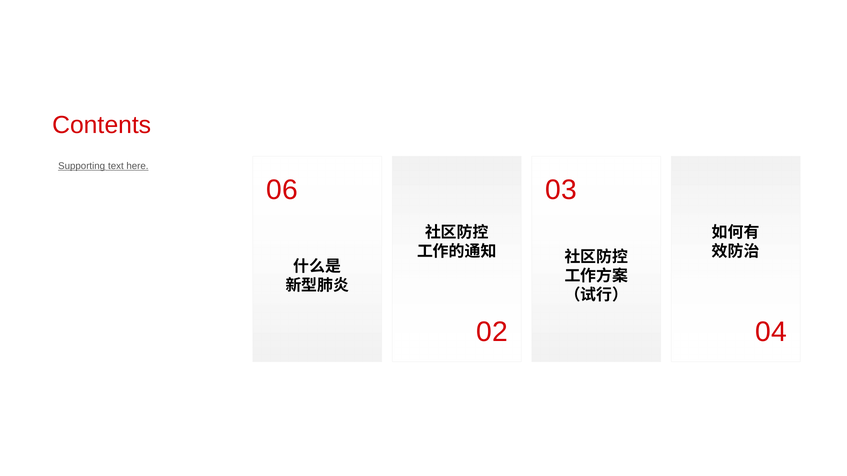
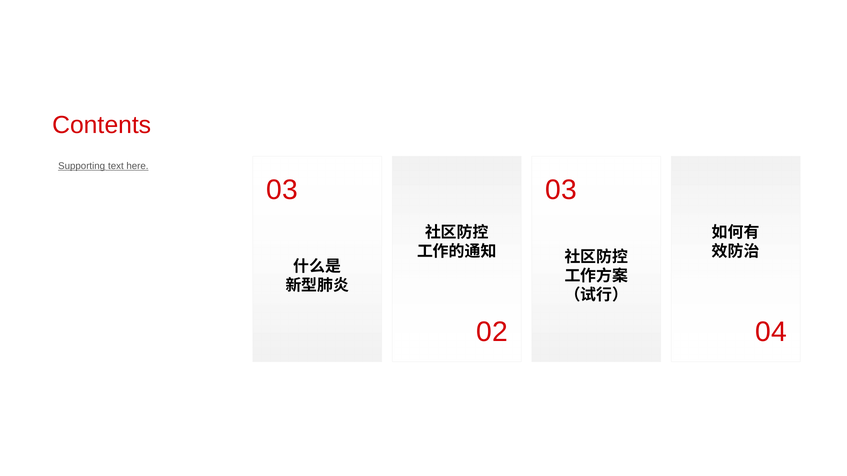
6 at (290, 190): 6 -> 3
